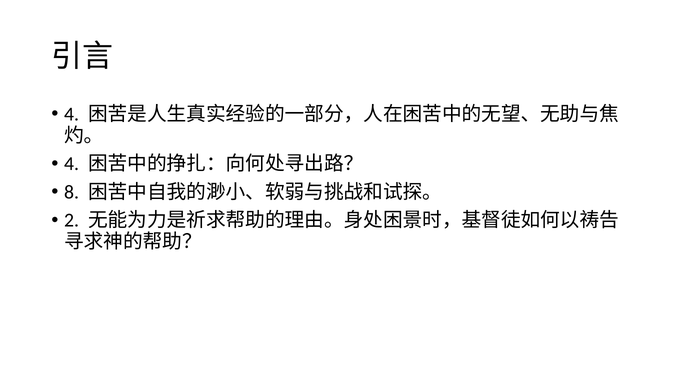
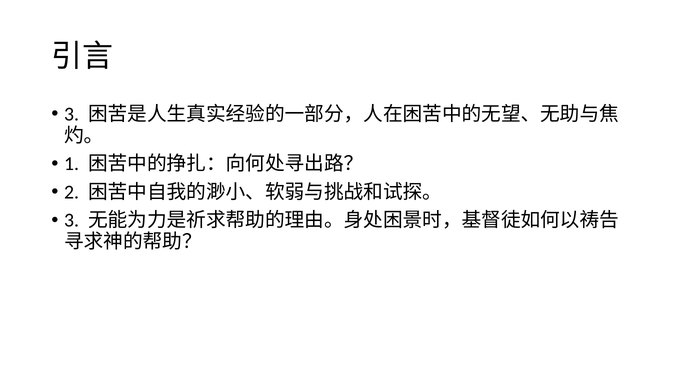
4 at (72, 114): 4 -> 3
4 at (72, 164): 4 -> 1
8: 8 -> 2
2 at (72, 220): 2 -> 3
